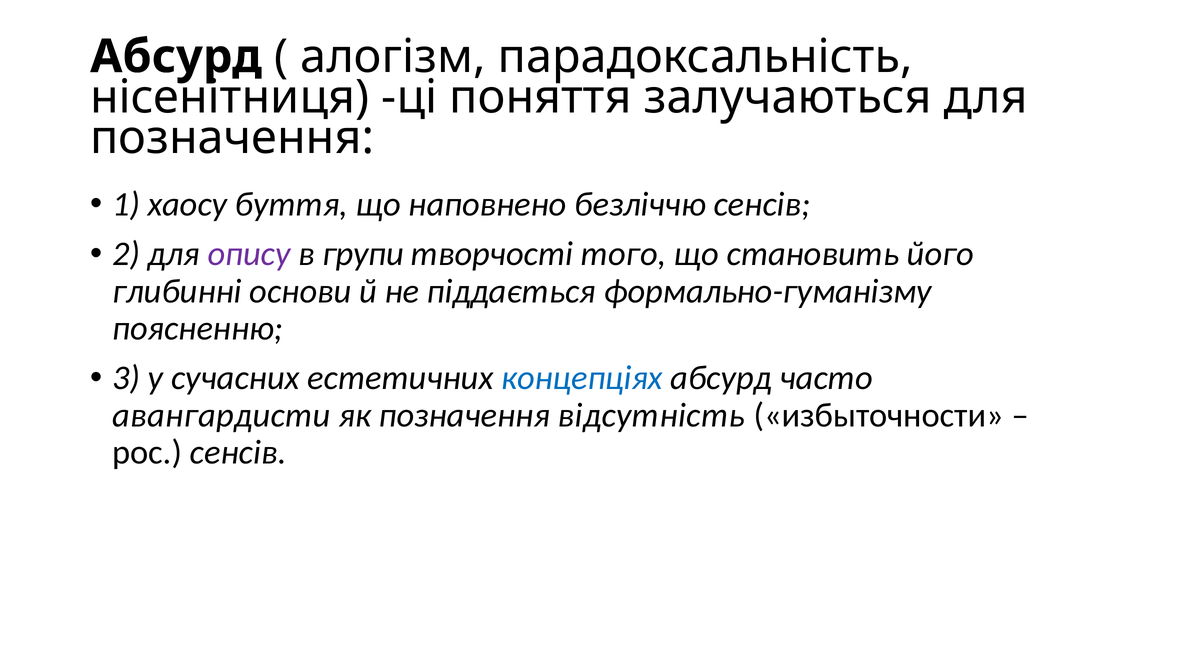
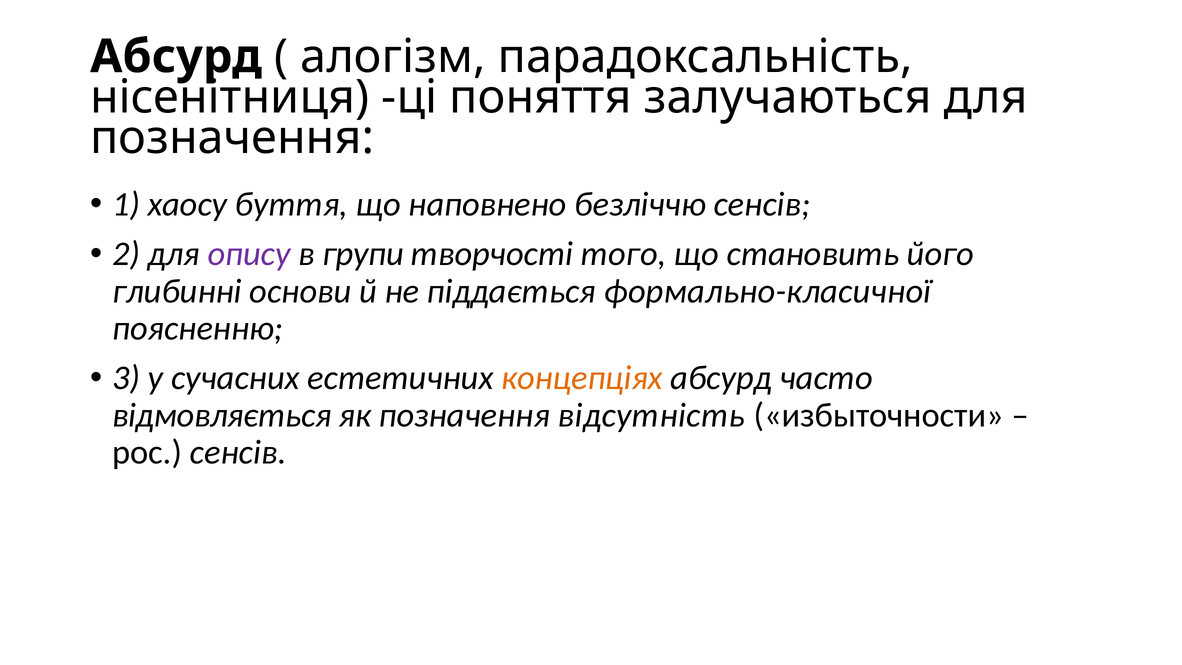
формально-гуманізму: формально-гуманізму -> формально-класичної
концепціях colour: blue -> orange
авангардисти: авангардисти -> відмовляється
